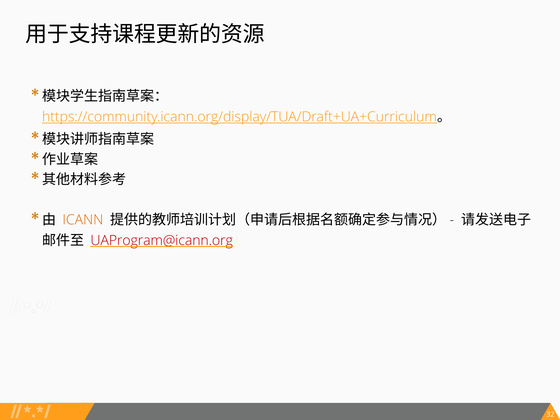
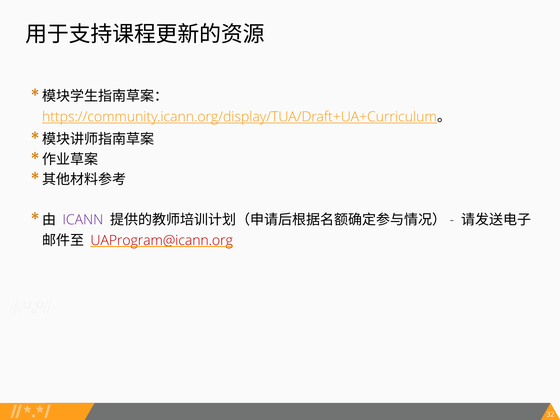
ICANN colour: orange -> purple
